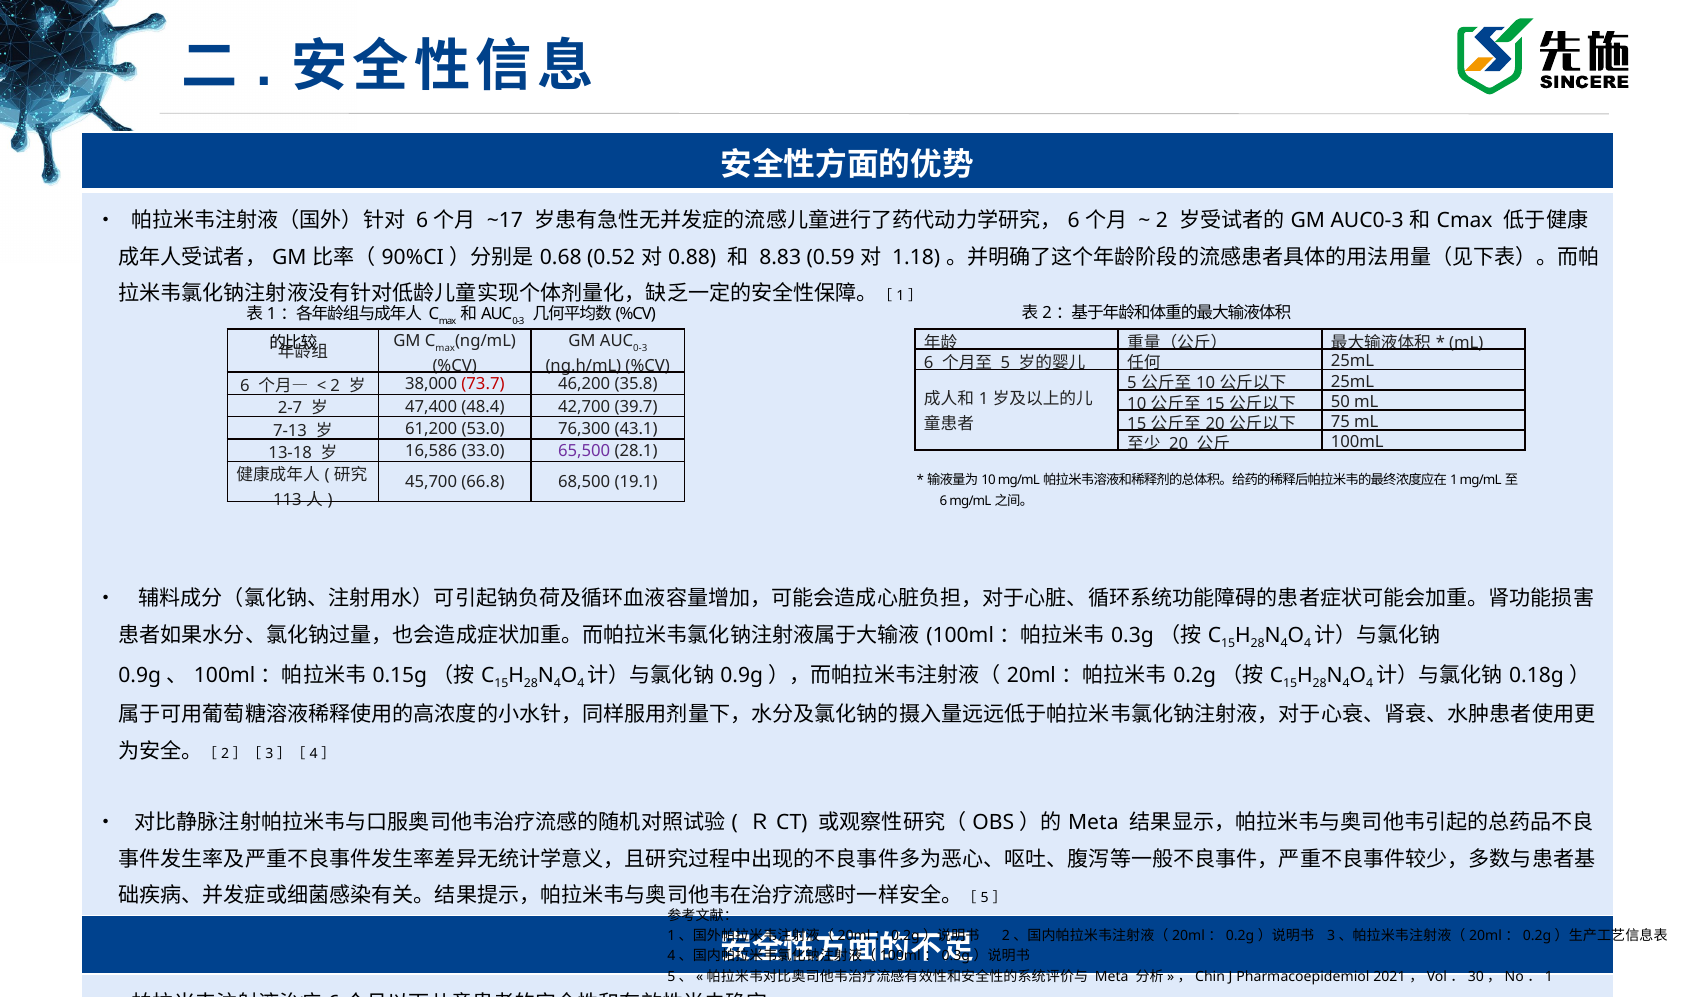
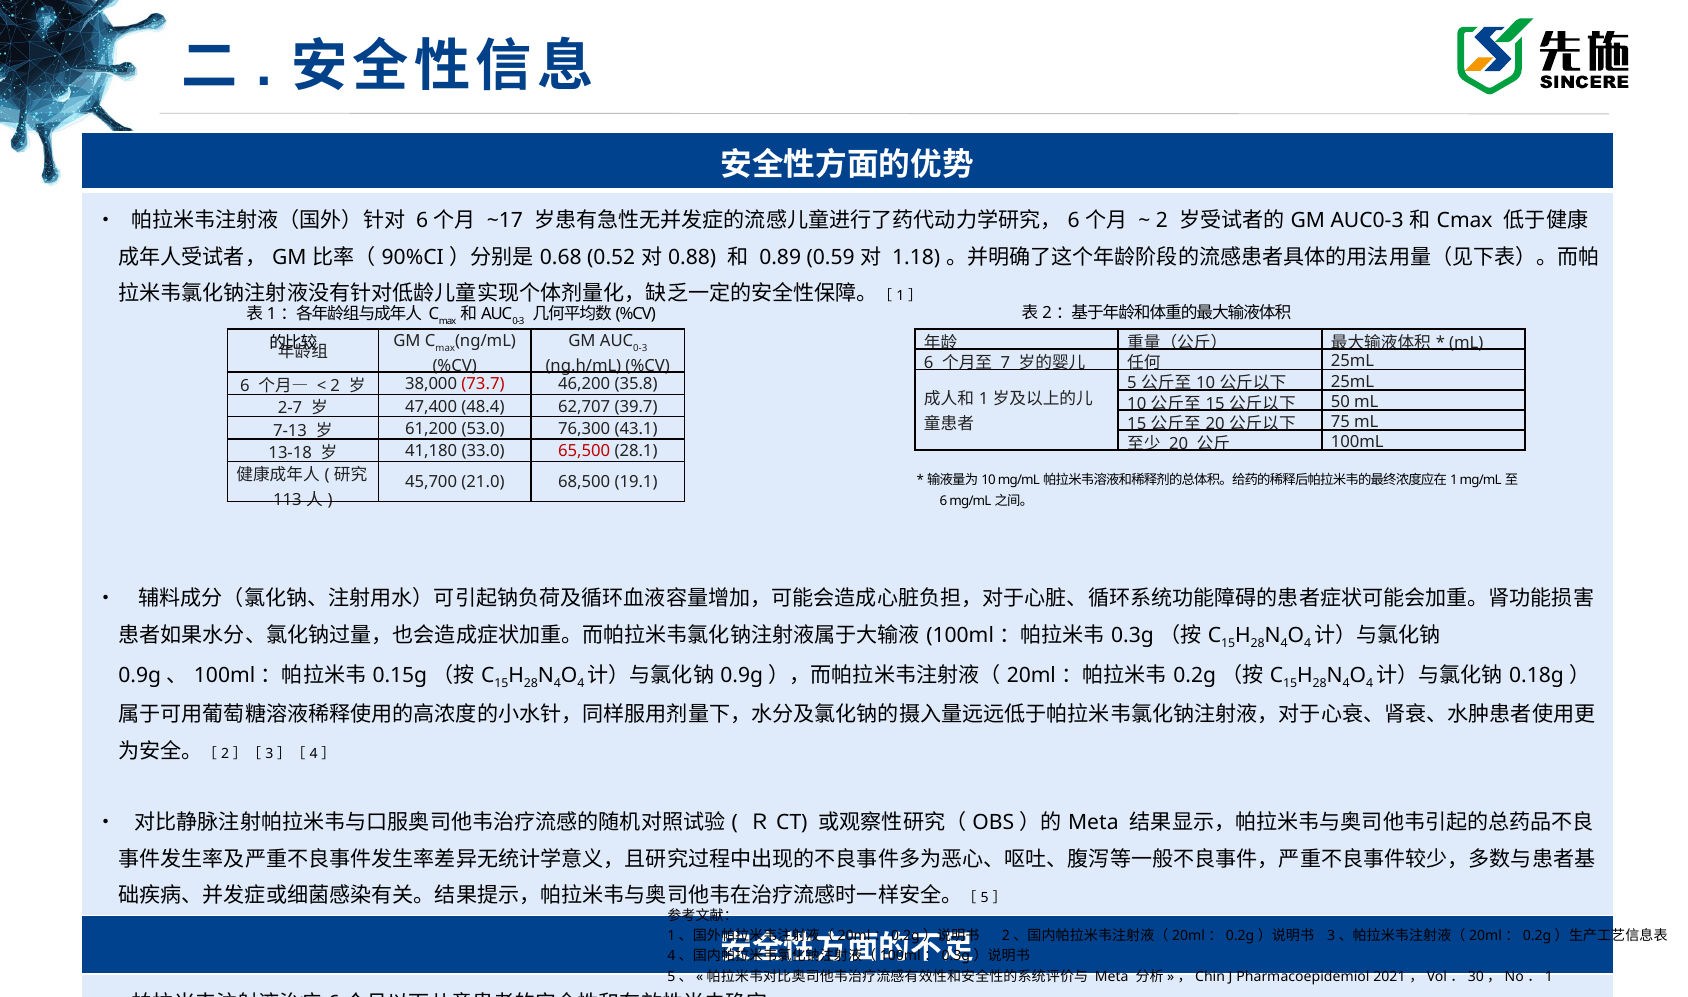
8.83: 8.83 -> 0.89
5 at (1005, 363): 5 -> 7
42,700: 42,700 -> 62,707
16,586: 16,586 -> 41,180
65,500 colour: purple -> red
66.8: 66.8 -> 21.0
